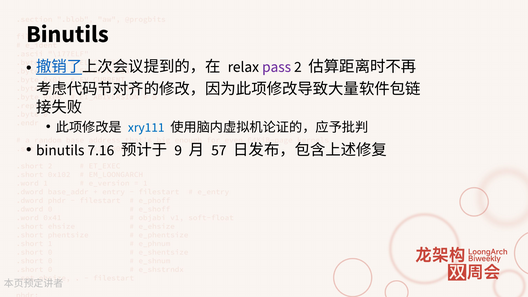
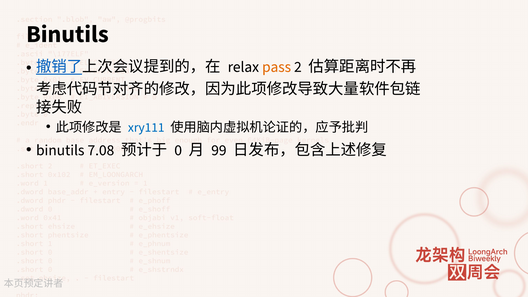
pass colour: purple -> orange
7.16: 7.16 -> 7.08
9: 9 -> 0
57: 57 -> 99
